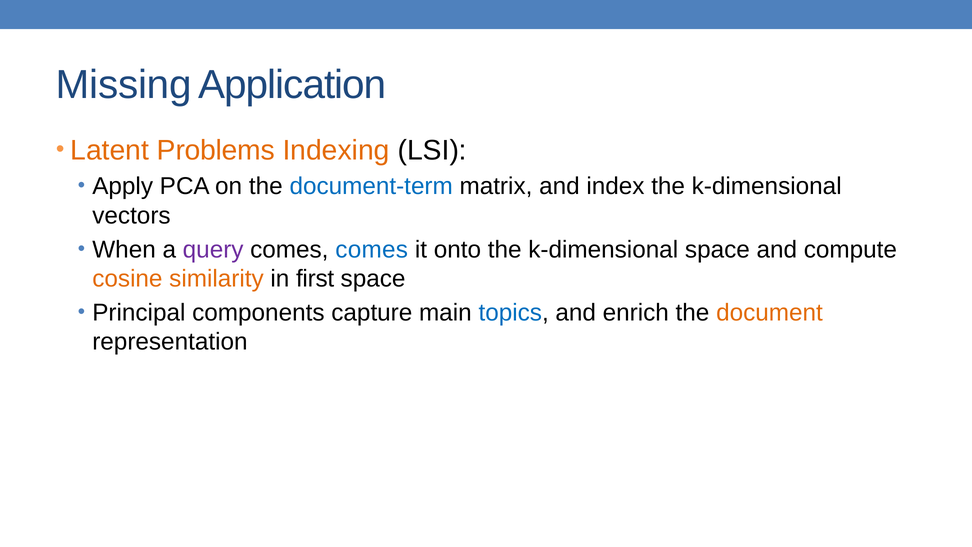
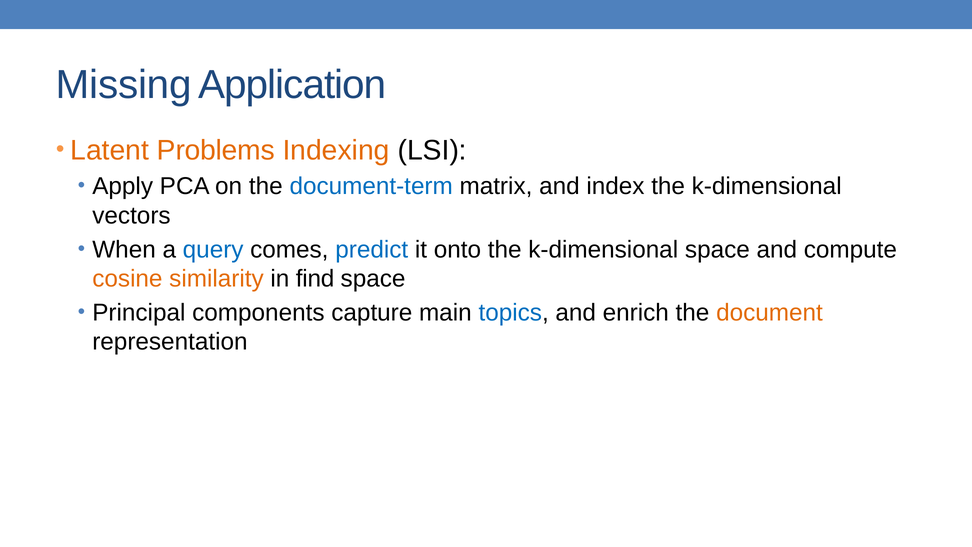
query colour: purple -> blue
comes comes: comes -> predict
first: first -> find
